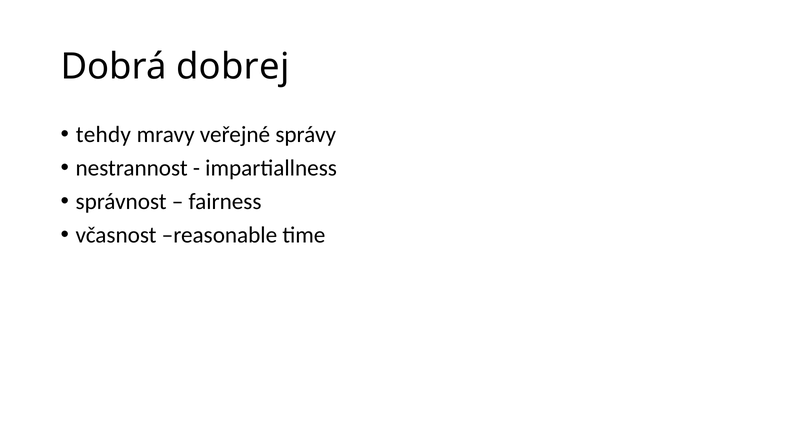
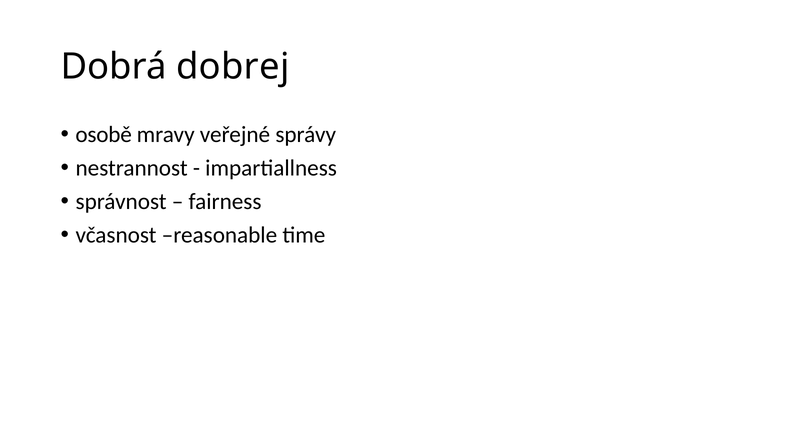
tehdy: tehdy -> osobě
